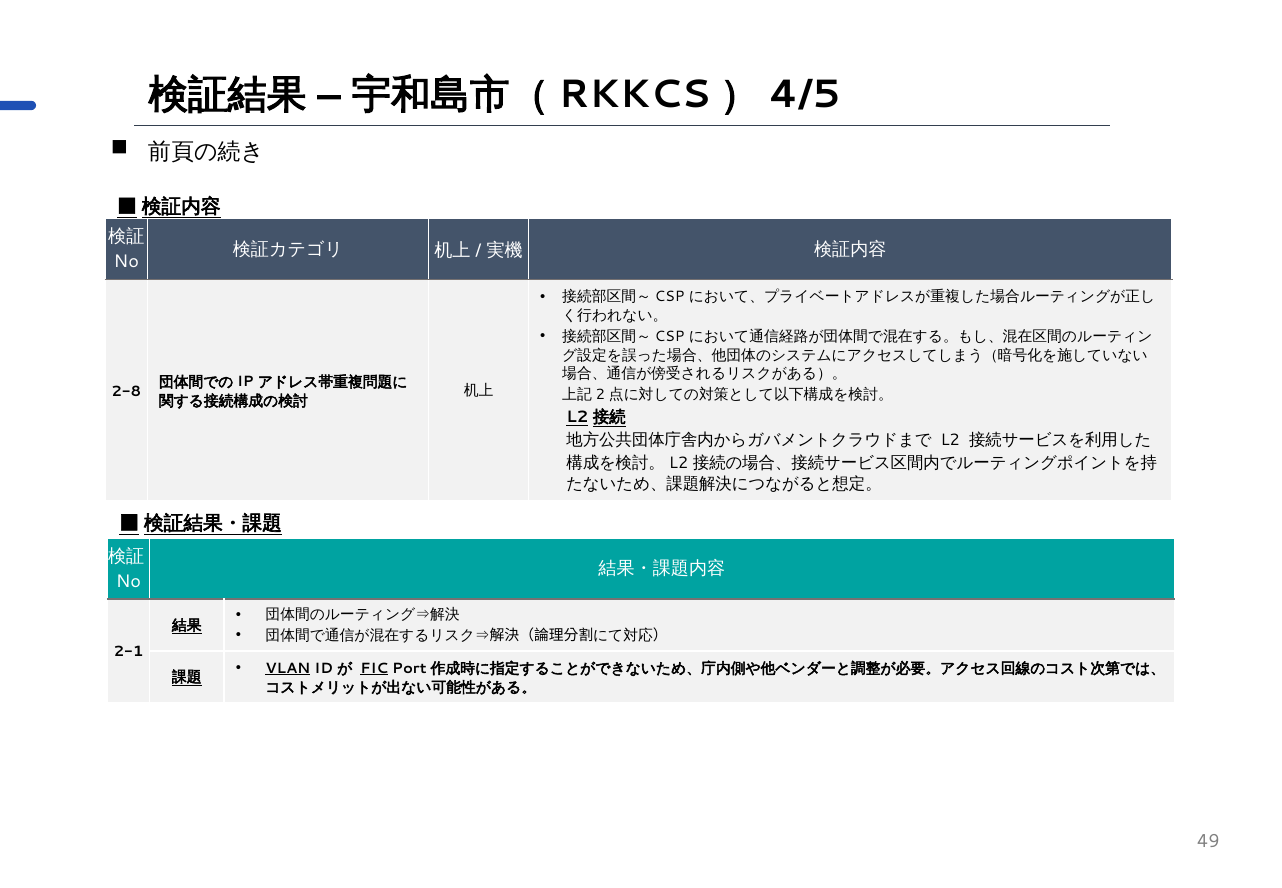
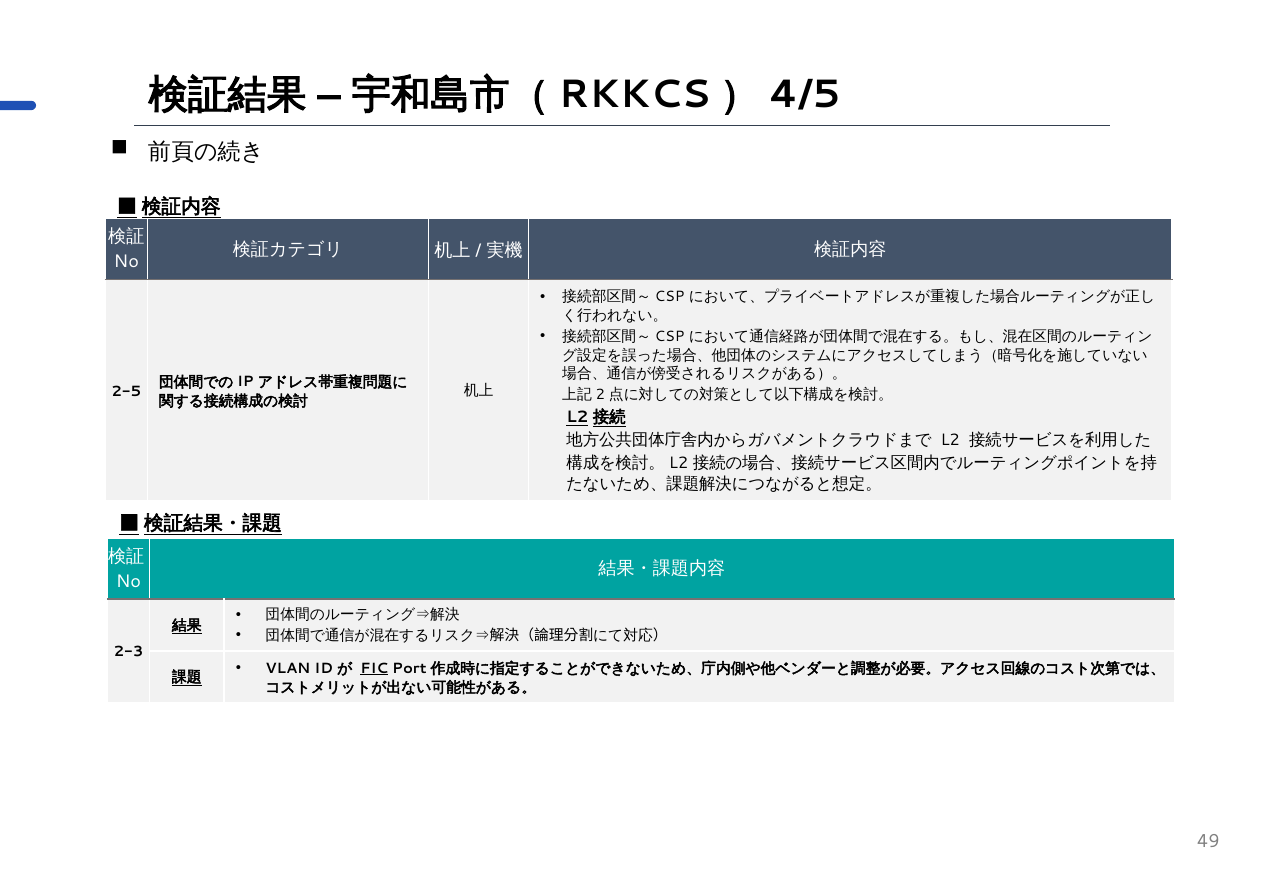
2-8: 2-8 -> 2-5
2-1: 2-1 -> 2-3
VLAN underline: present -> none
